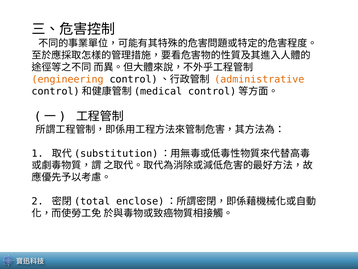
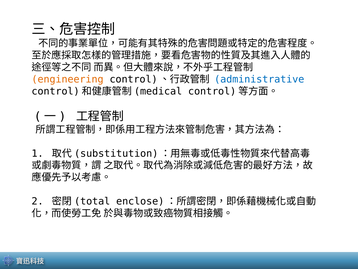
administrative colour: orange -> blue
